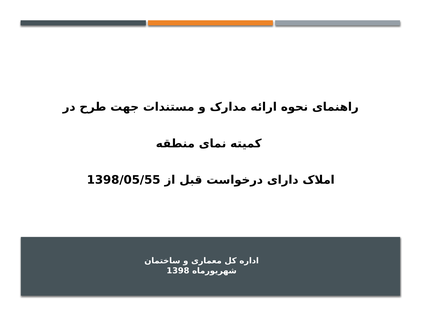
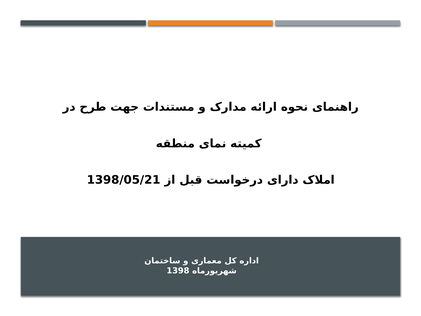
1398/05/55: 1398/05/55 -> 1398/05/21
